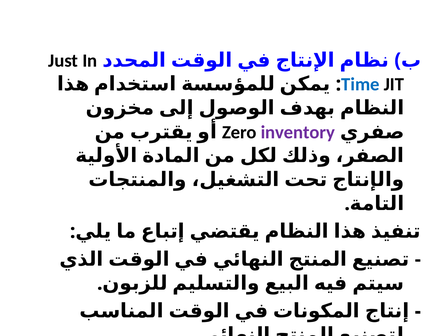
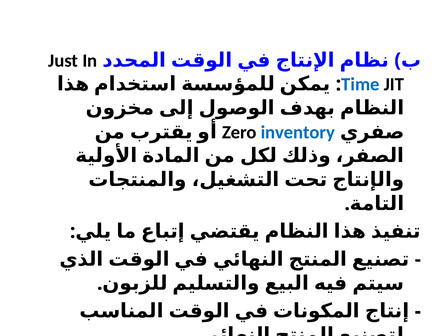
inventory colour: purple -> blue
